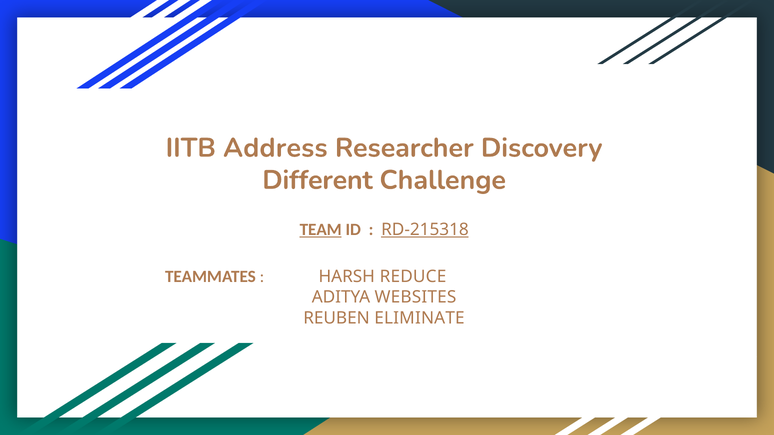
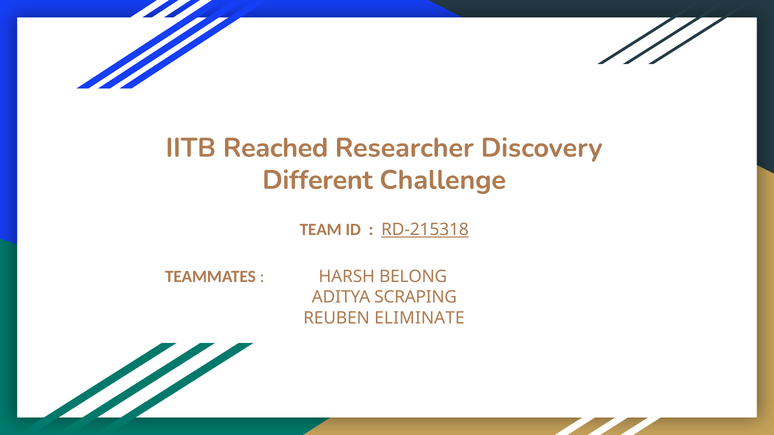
Address: Address -> Reached
TEAM underline: present -> none
REDUCE: REDUCE -> BELONG
WEBSITES: WEBSITES -> SCRAPING
